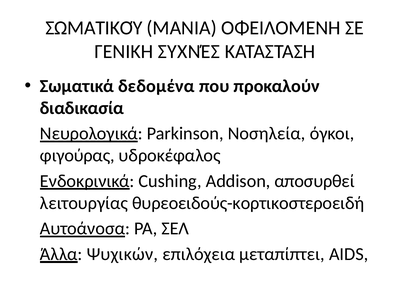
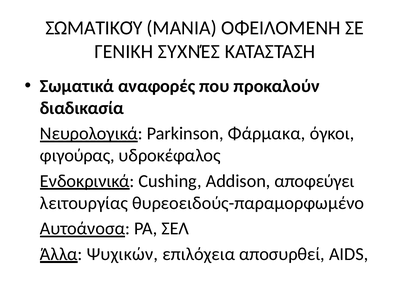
δεδομένα: δεδομένα -> αναφορές
Νοσηλεία: Νοσηλεία -> Φάρμακα
αποσυρθεί: αποσυρθεί -> αποφεύγει
θυρεοειδούς-κορτικοστεροειδή: θυρεοειδούς-κορτικοστεροειδή -> θυρεοειδούς-παραμορφωμένο
μεταπίπτει: μεταπίπτει -> αποσυρθεί
